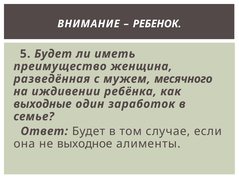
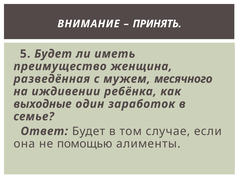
РЕБЕНОК: РЕБЕНОК -> ПРИНЯТЬ
выходное: выходное -> помощью
